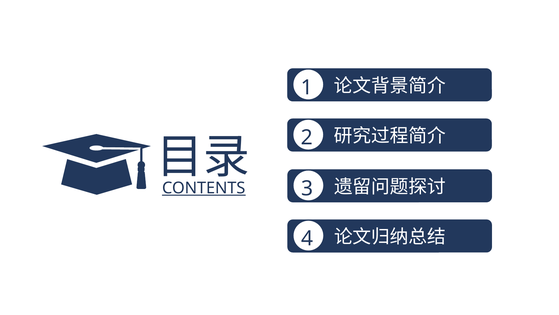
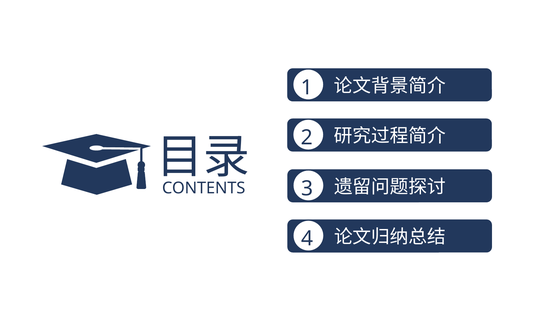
CONTENTS underline: present -> none
